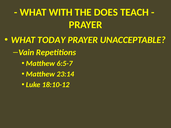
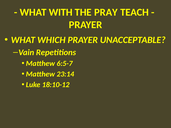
DOES: DOES -> PRAY
TODAY: TODAY -> WHICH
